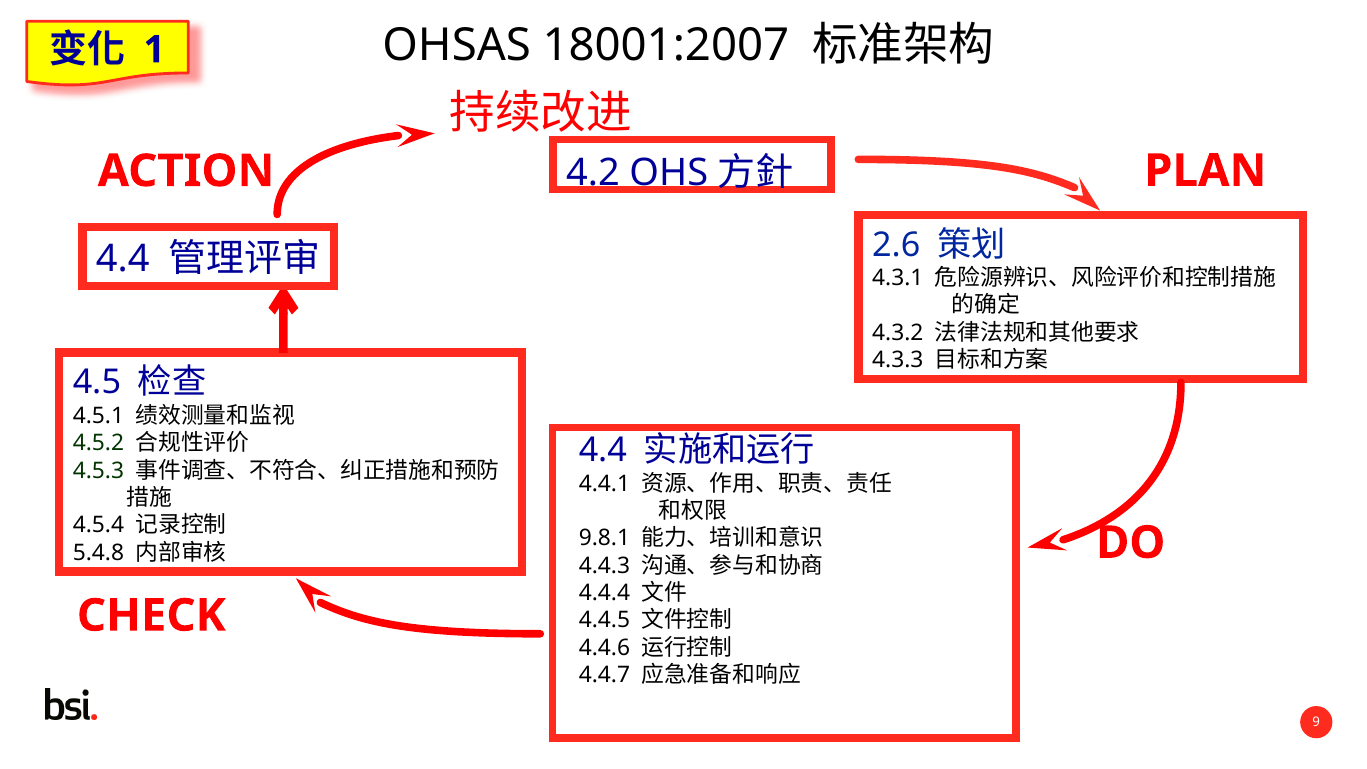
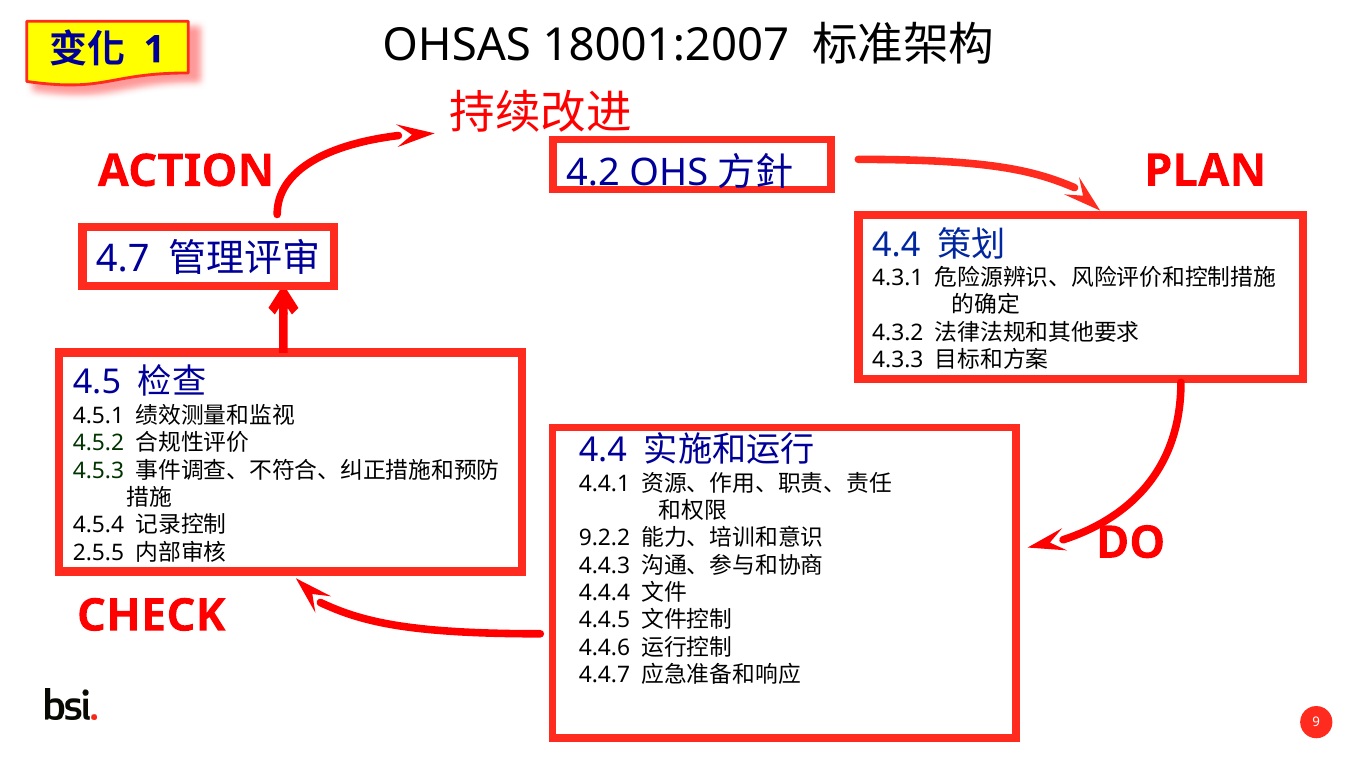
2.6 at (896, 245): 2.6 -> 4.4
4.4 at (123, 259): 4.4 -> 4.7
9.8.1: 9.8.1 -> 9.2.2
5.4.8: 5.4.8 -> 2.5.5
